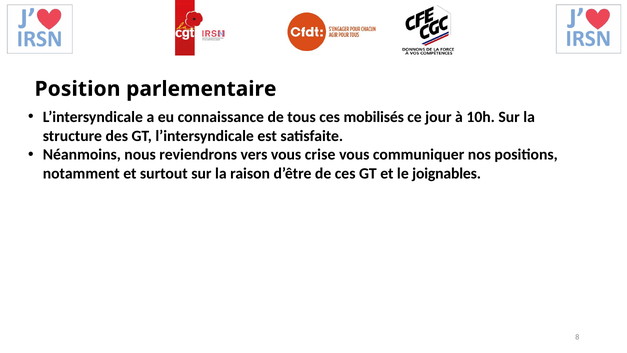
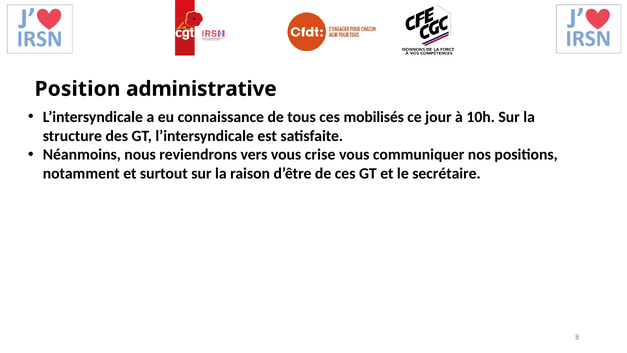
parlementaire: parlementaire -> administrative
joignables: joignables -> secrétaire
